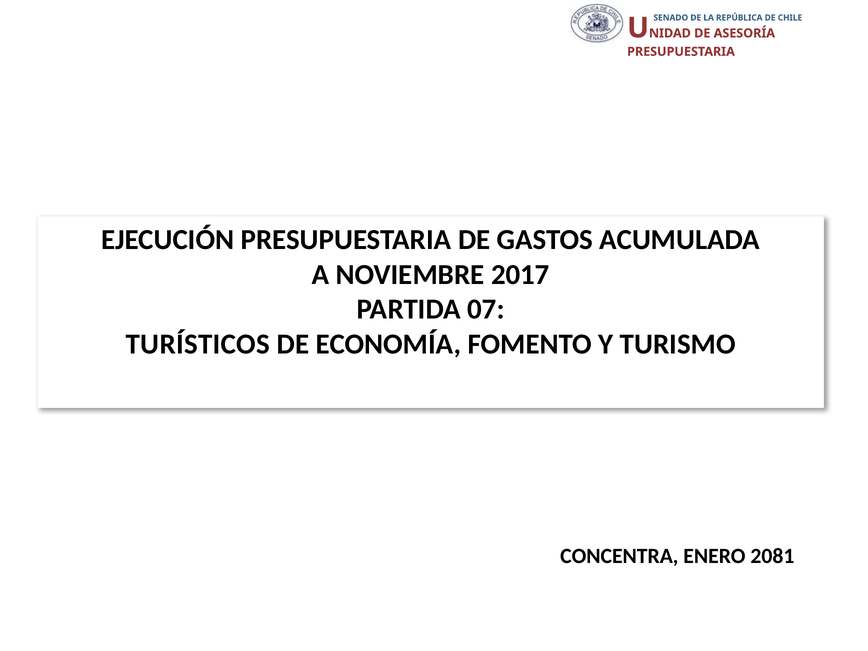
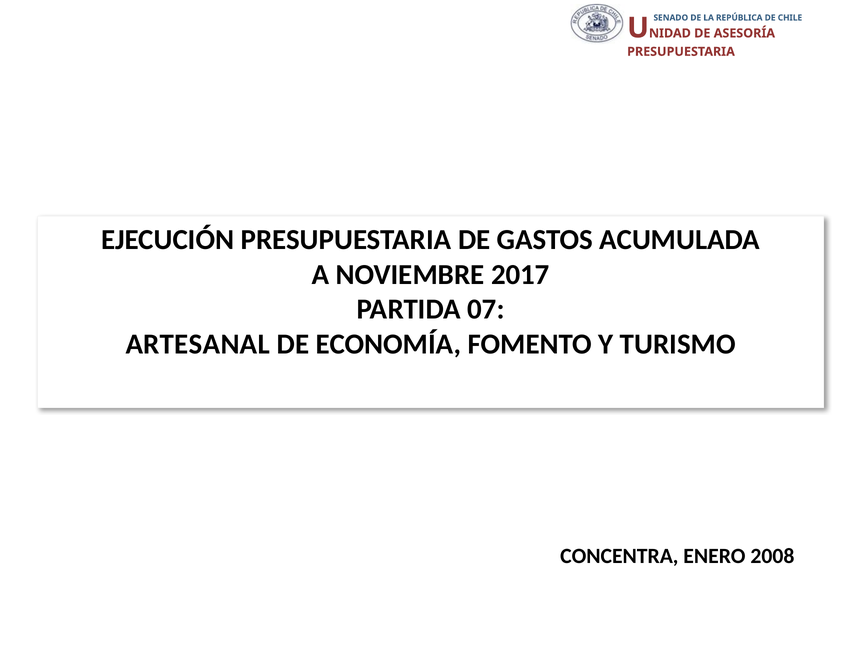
TURÍSTICOS: TURÍSTICOS -> ARTESANAL
2081: 2081 -> 2008
